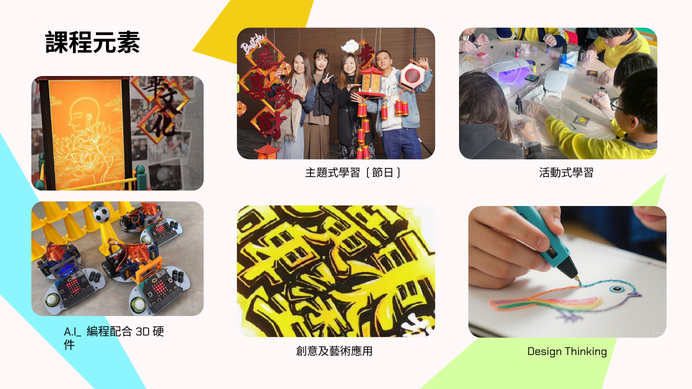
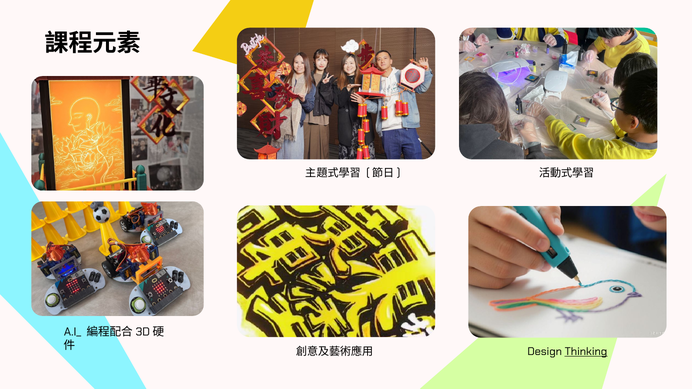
Thinking underline: none -> present
